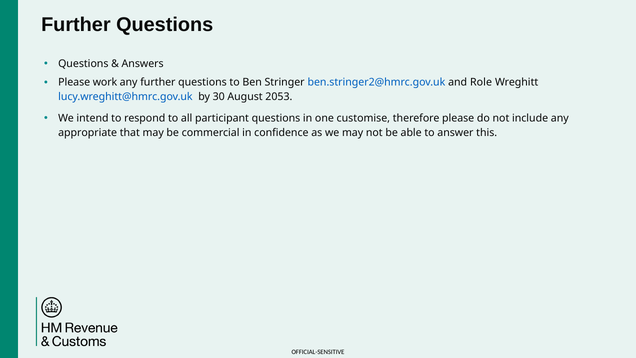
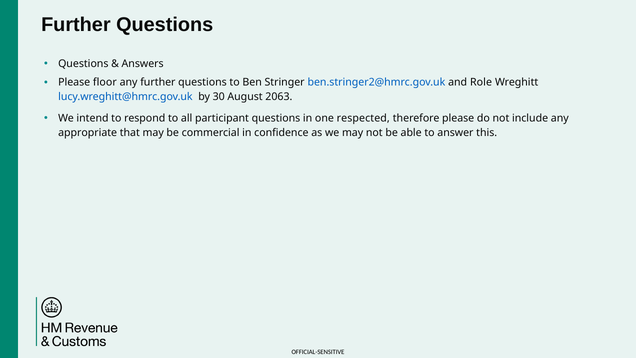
work: work -> floor
2053: 2053 -> 2063
customise: customise -> respected
